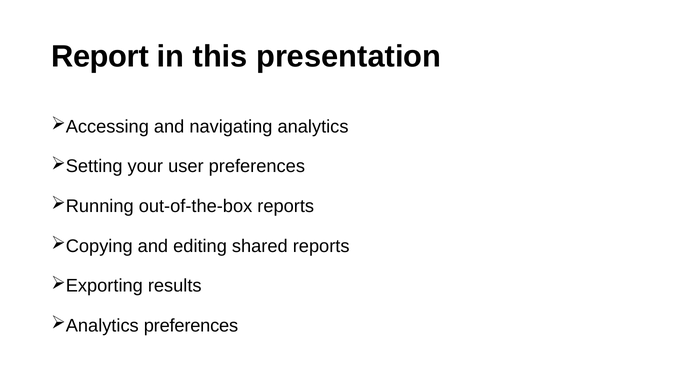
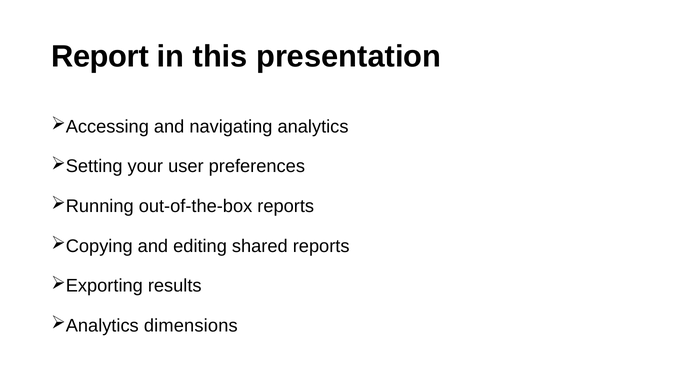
preferences at (191, 325): preferences -> dimensions
